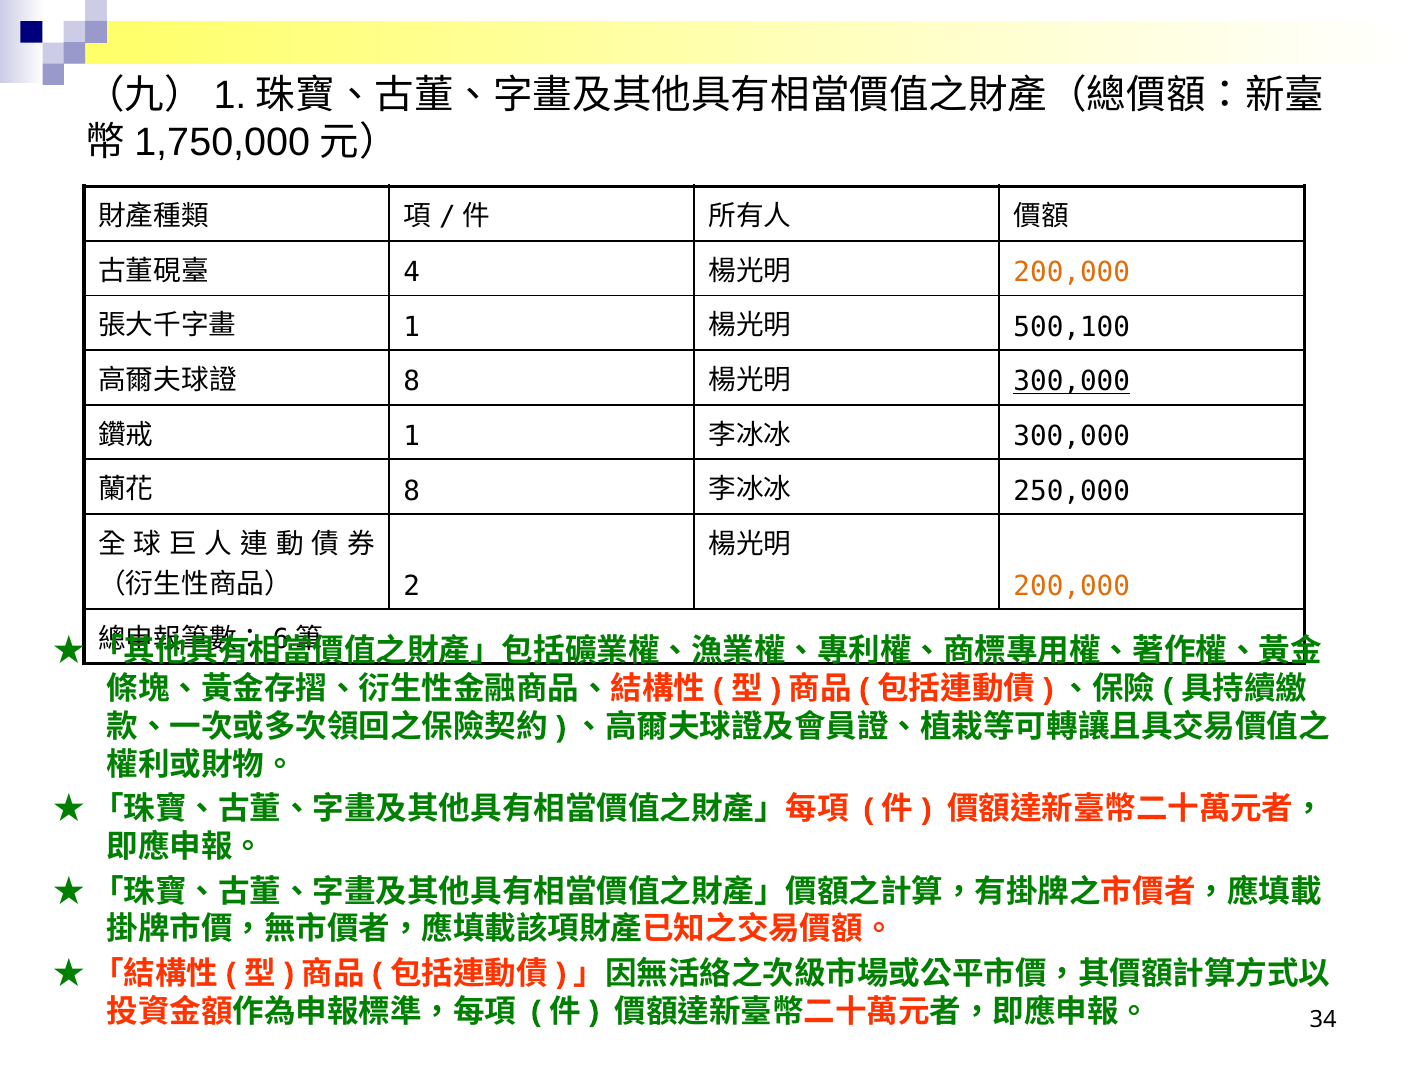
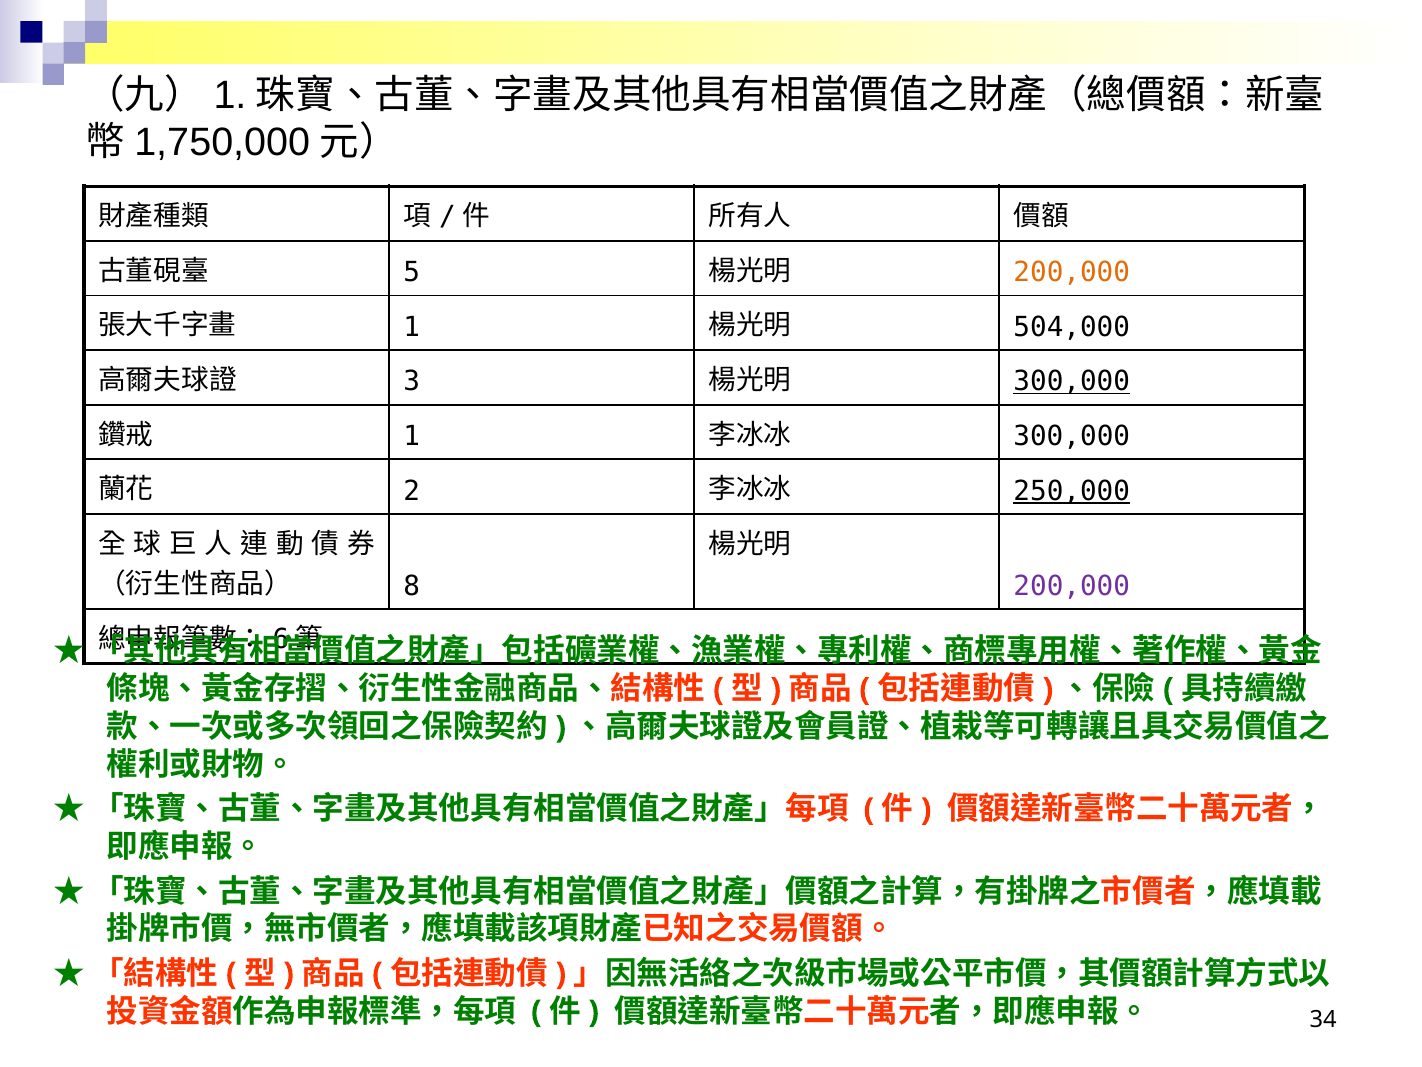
4: 4 -> 5
500,100: 500,100 -> 504,000
8 at (412, 382): 8 -> 3
8 at (412, 491): 8 -> 2
250,000 underline: none -> present
200,000 at (1072, 586) colour: orange -> purple
2: 2 -> 8
